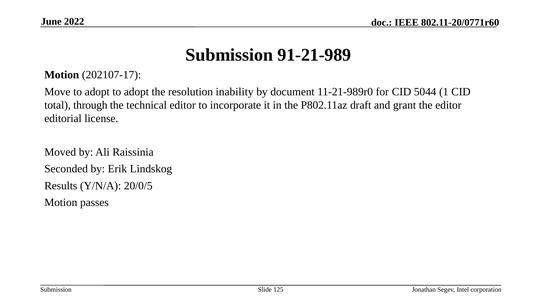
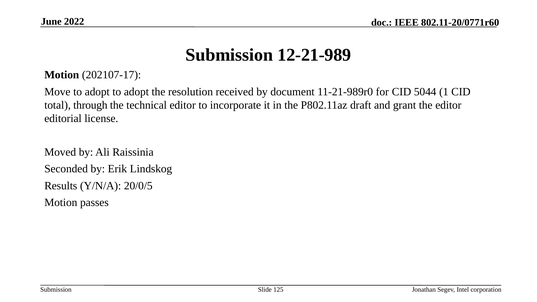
91-21-989: 91-21-989 -> 12-21-989
inability: inability -> received
